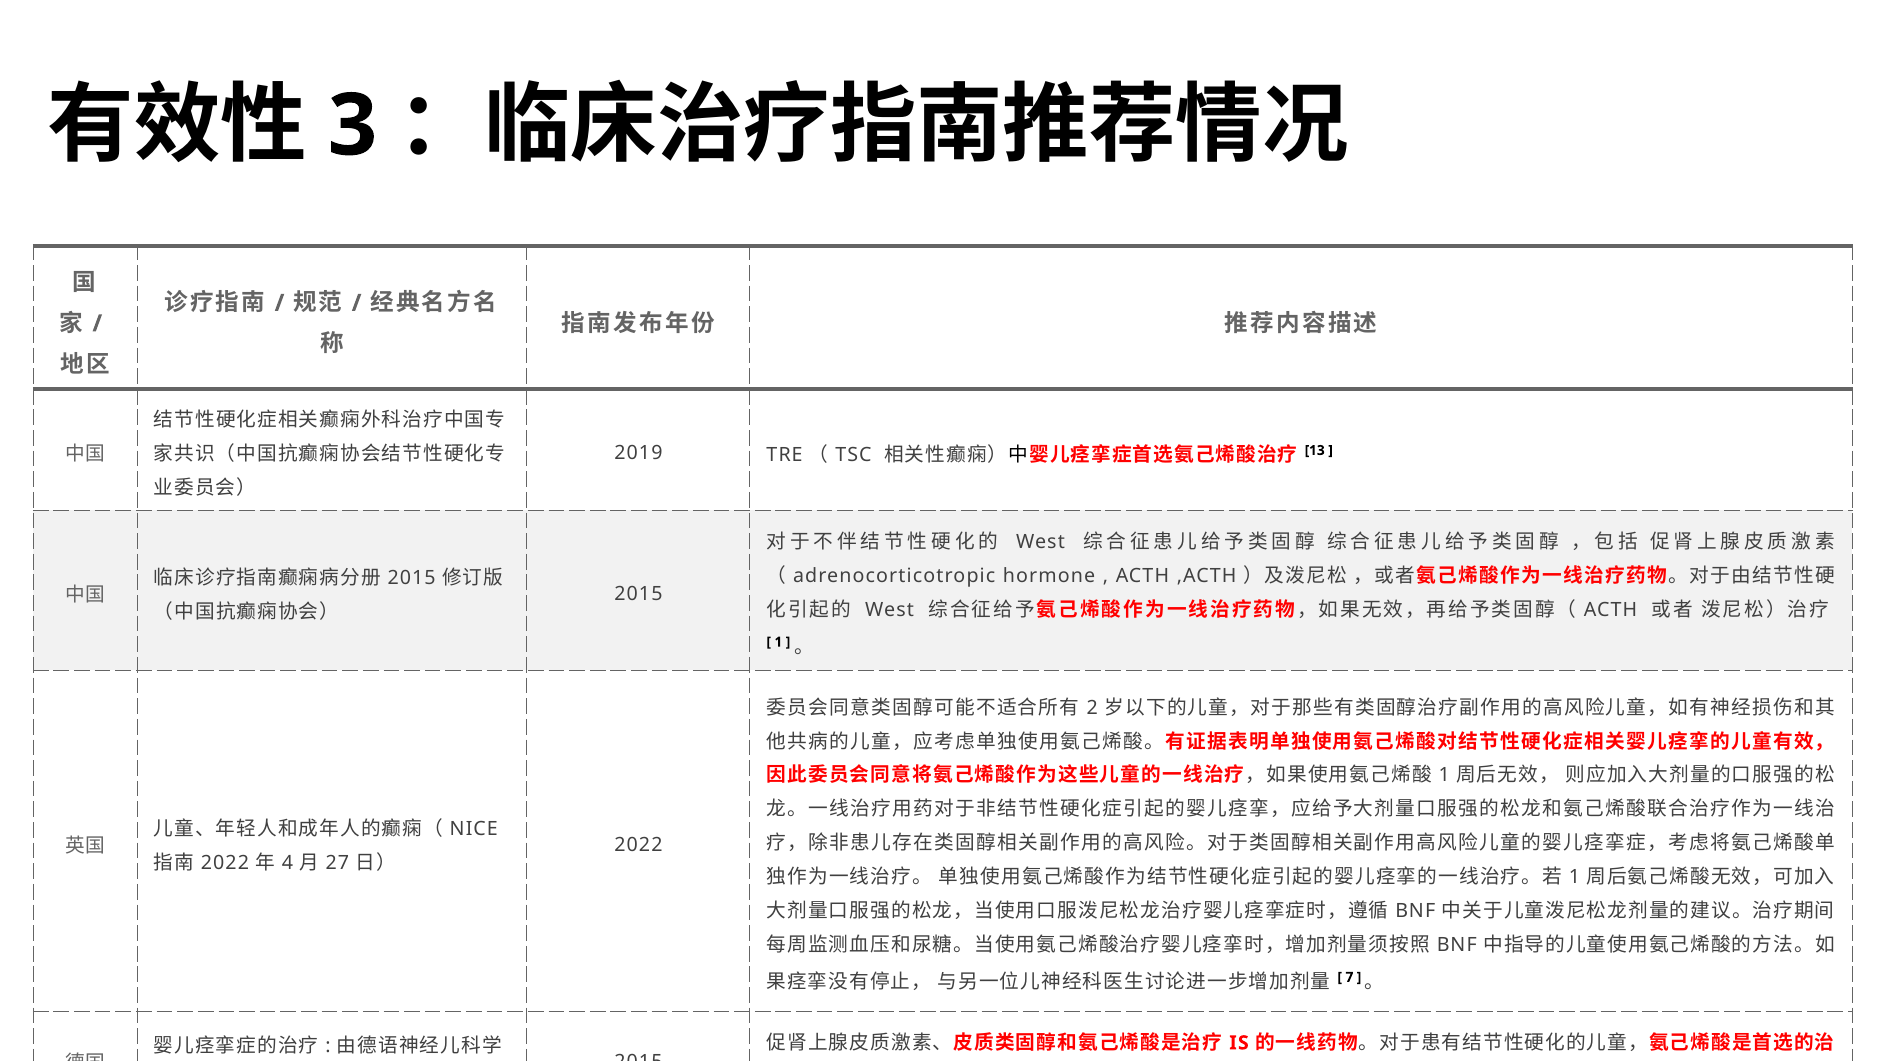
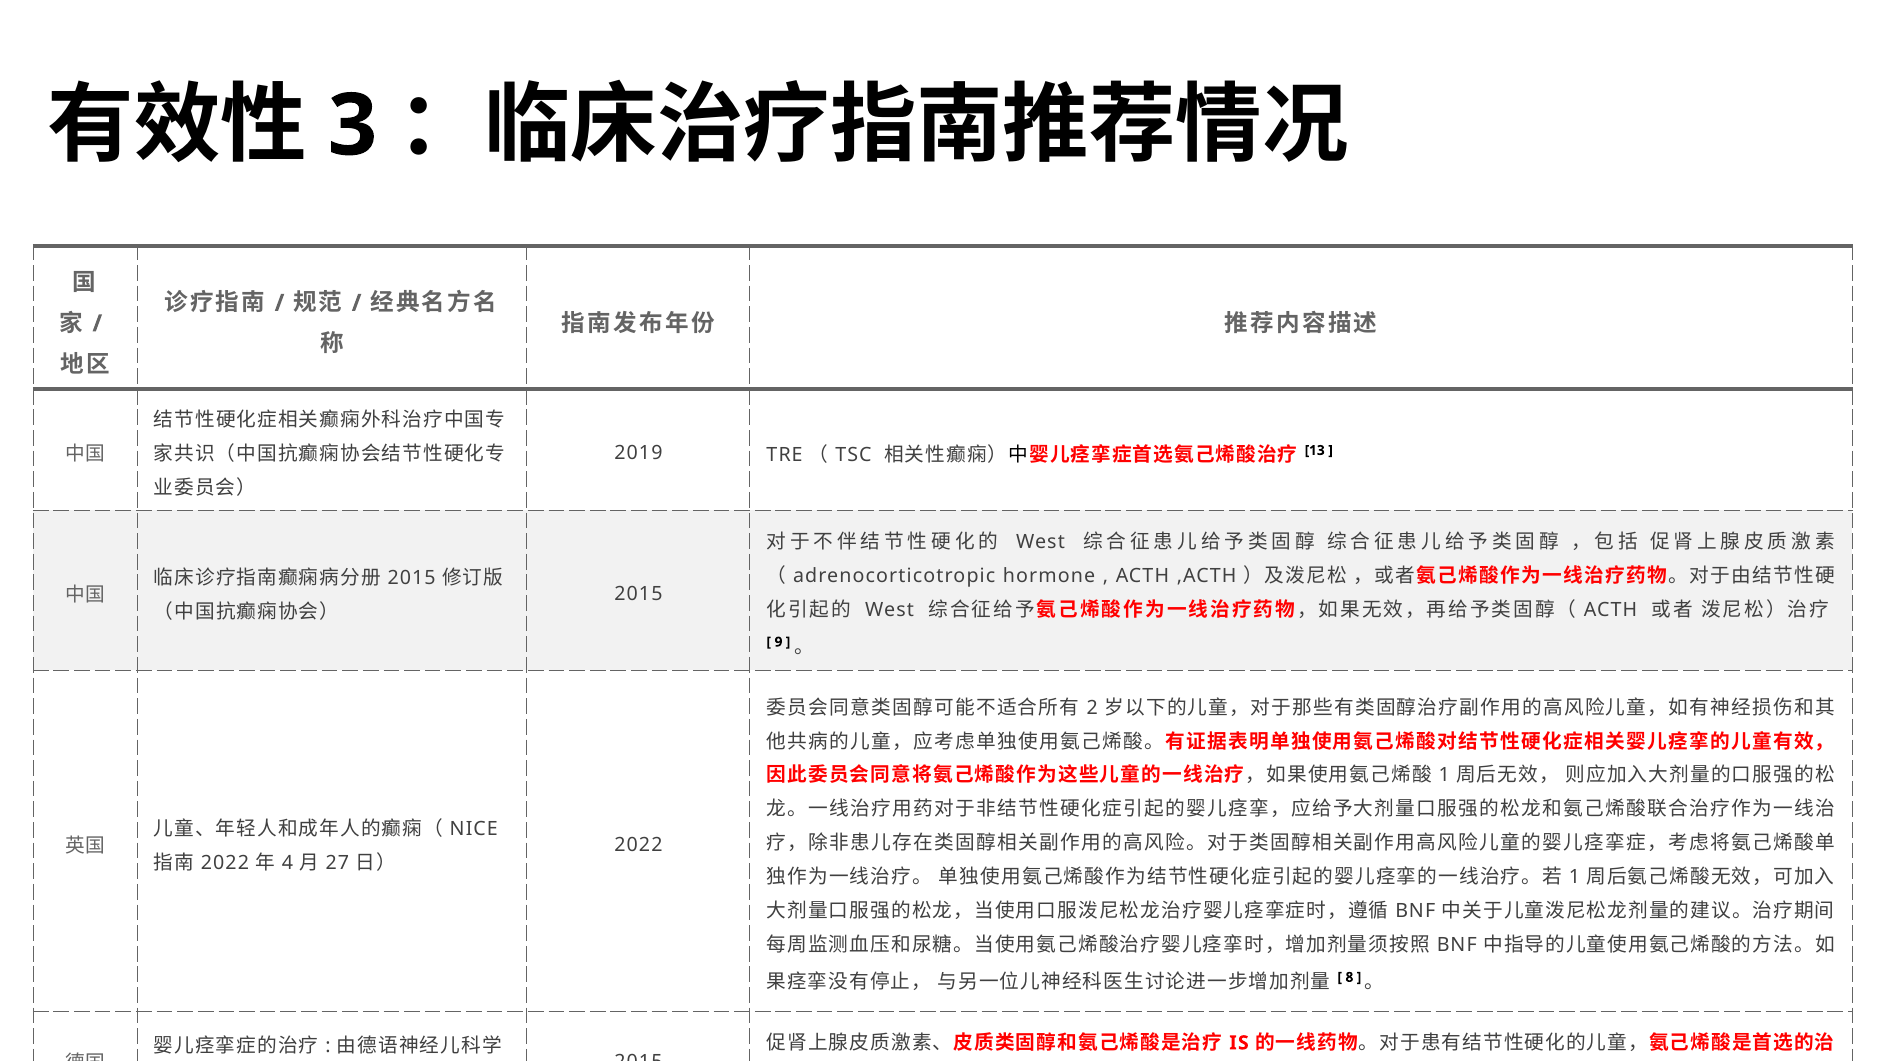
1 at (778, 642): 1 -> 9
7 at (1349, 977): 7 -> 8
